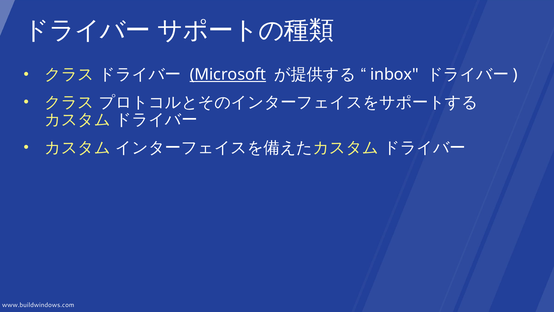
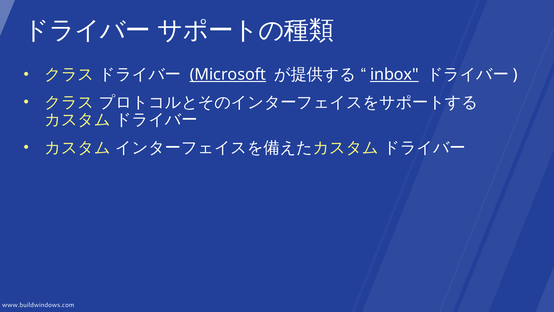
inbox underline: none -> present
